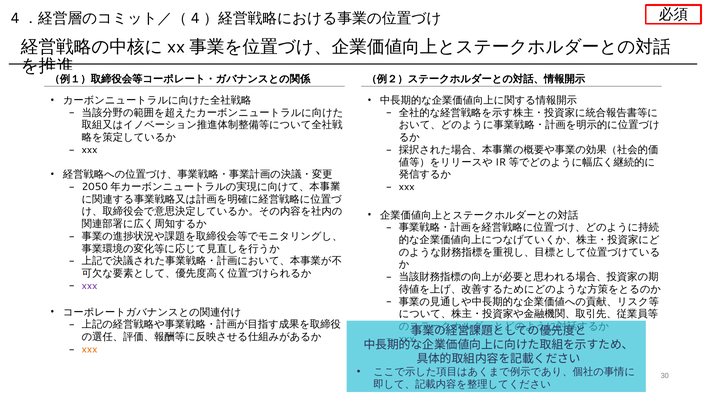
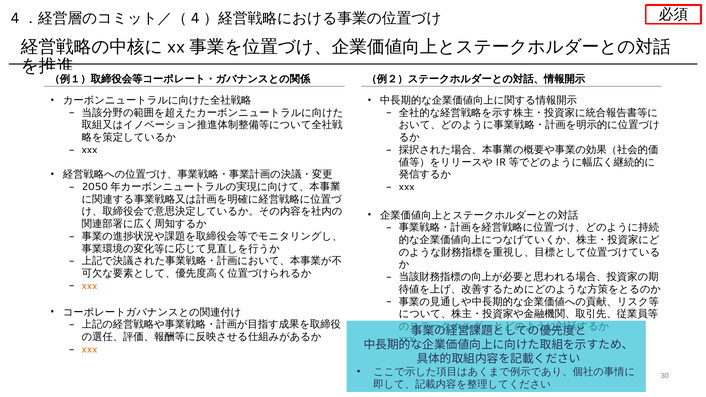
xxx at (90, 286) colour: purple -> orange
